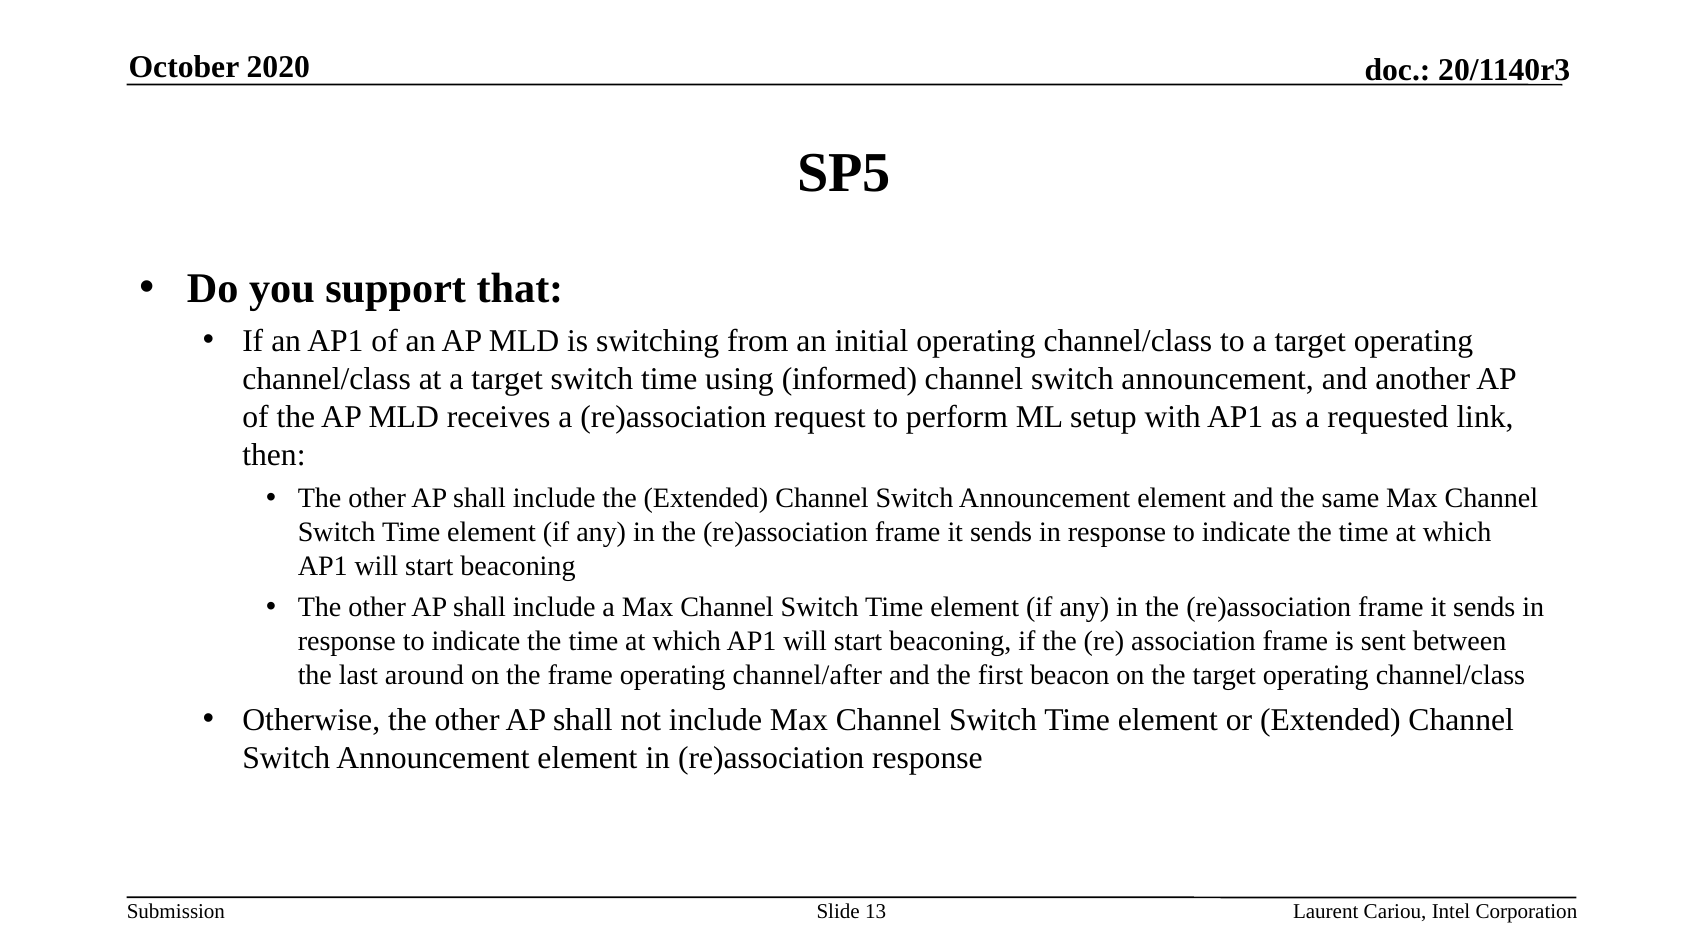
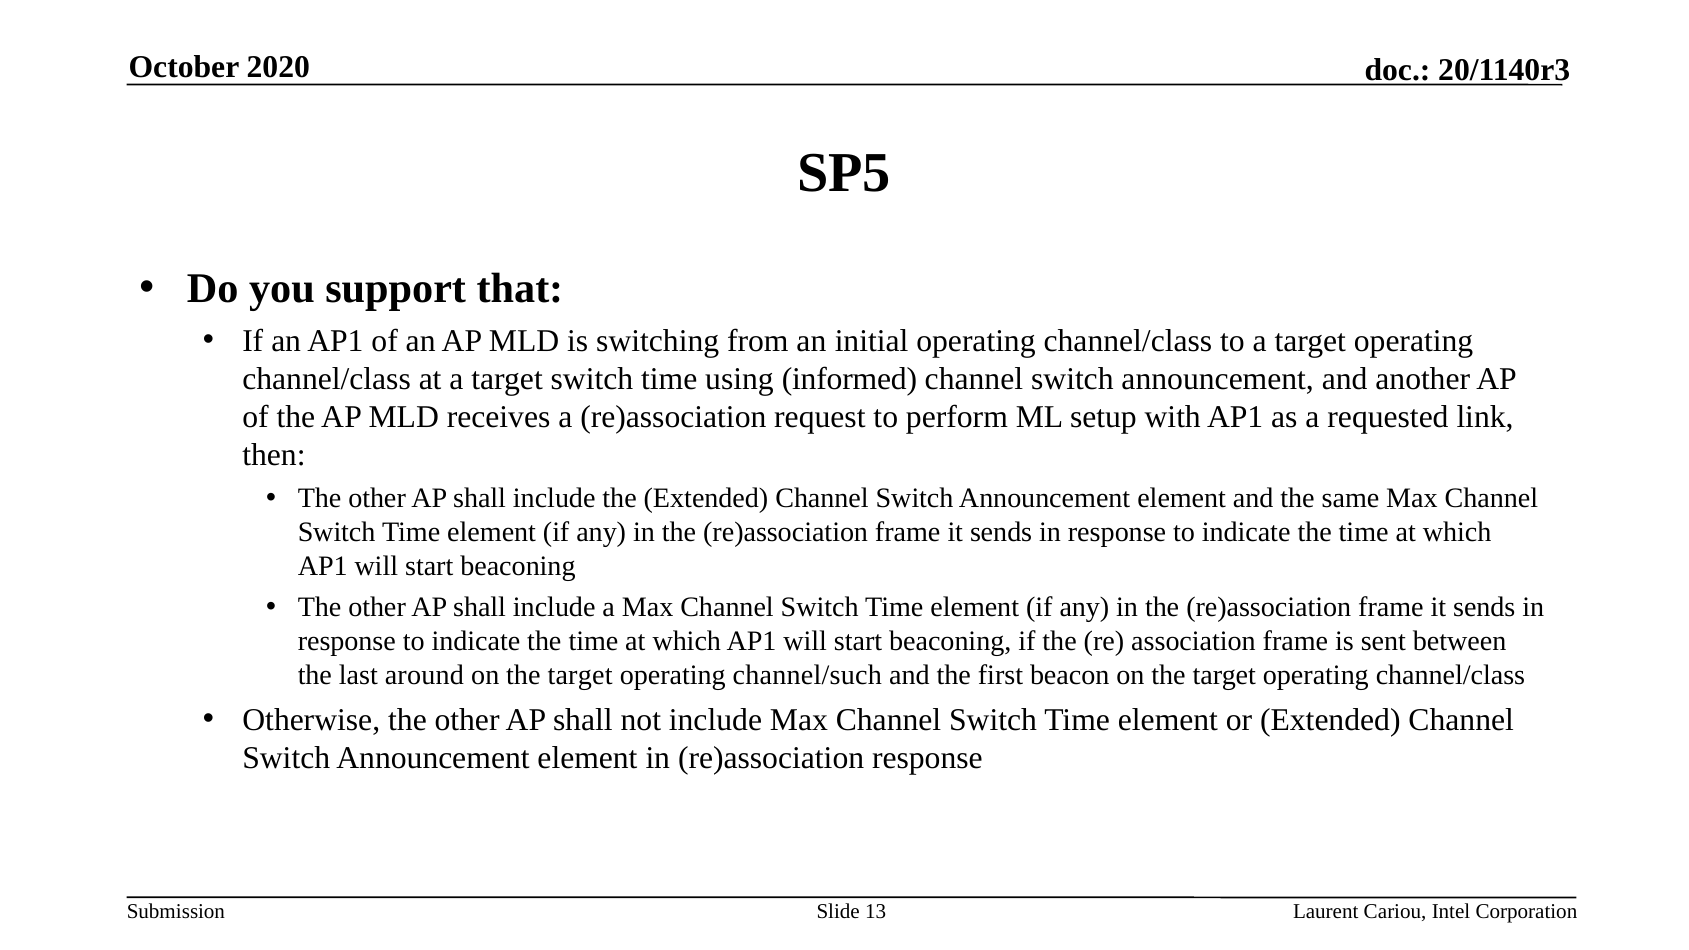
frame at (580, 675): frame -> target
channel/after: channel/after -> channel/such
